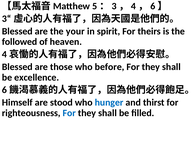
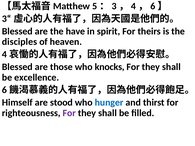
your: your -> have
followed: followed -> disciples
before: before -> knocks
For at (69, 113) colour: blue -> purple
